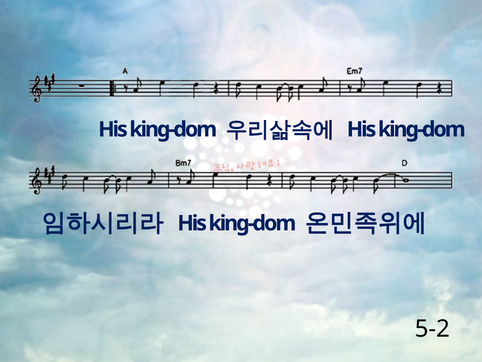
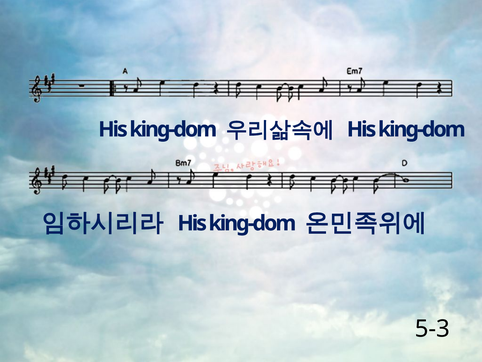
5-2: 5-2 -> 5-3
